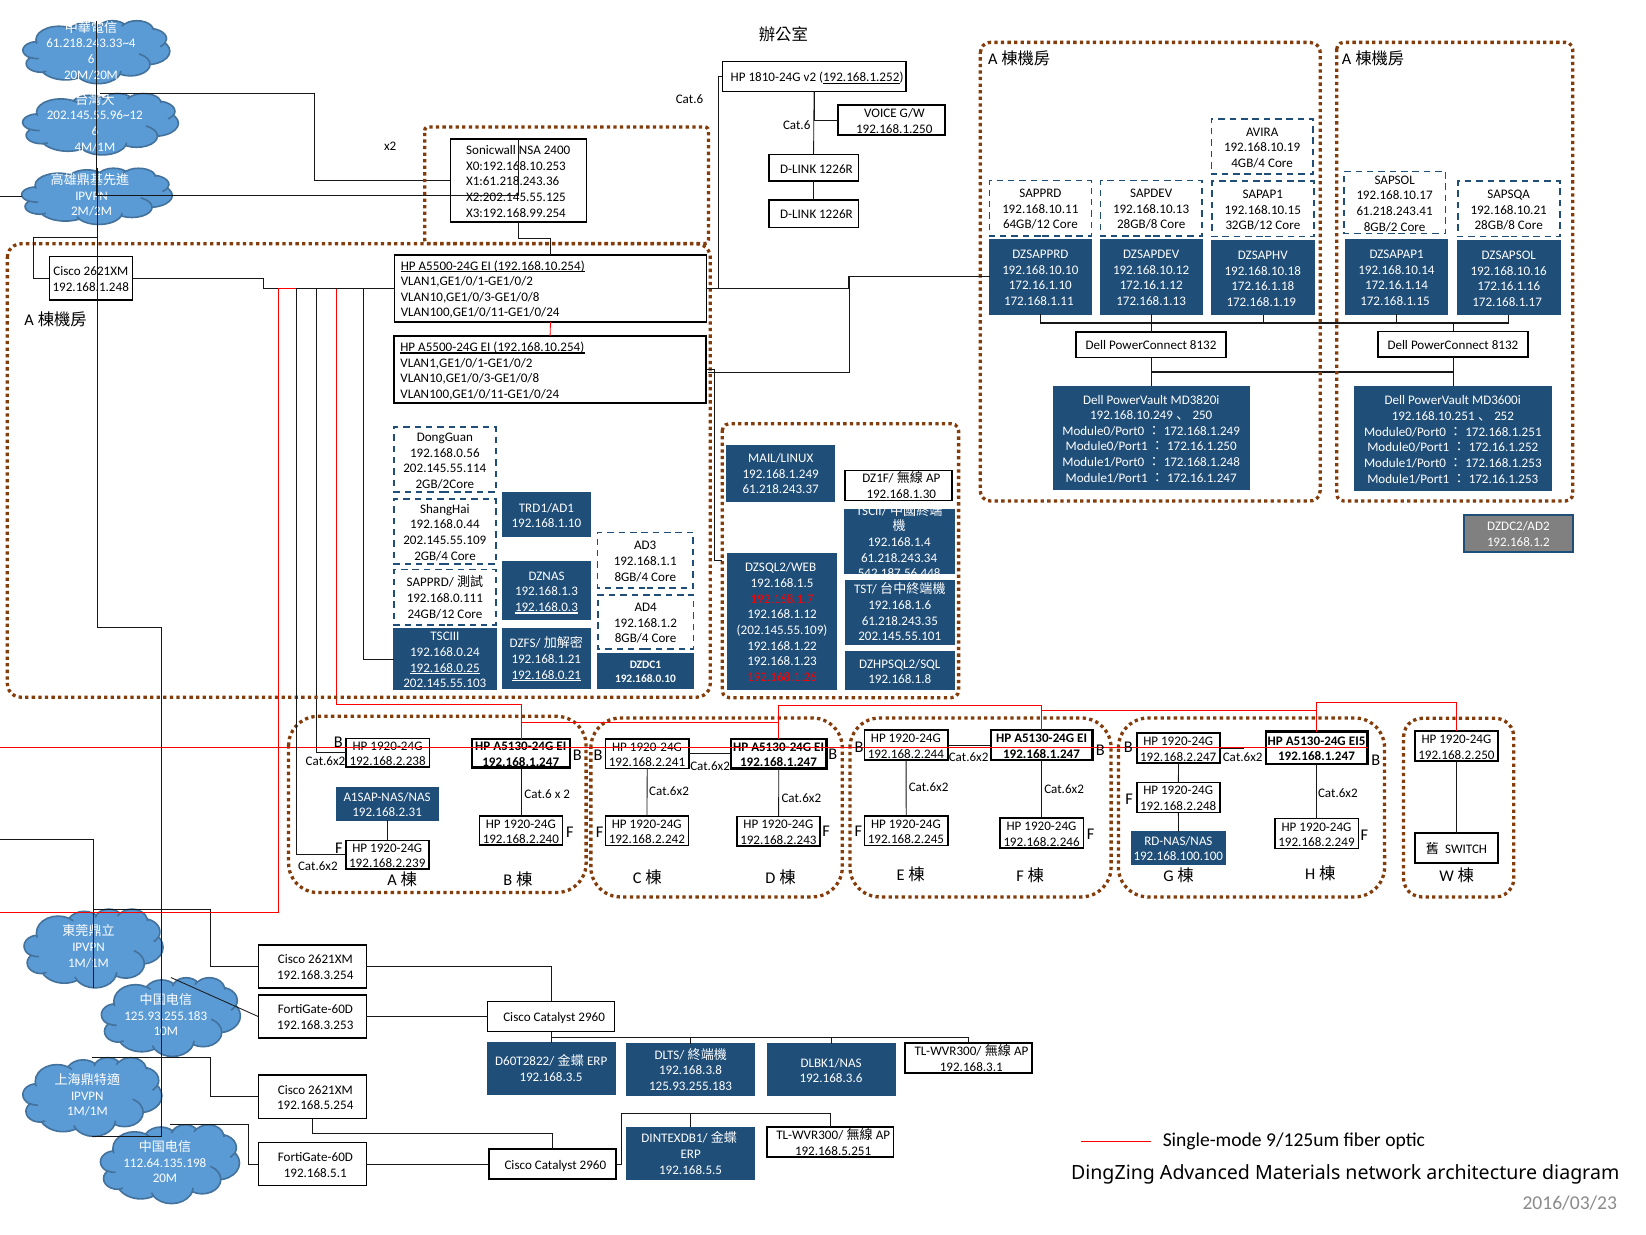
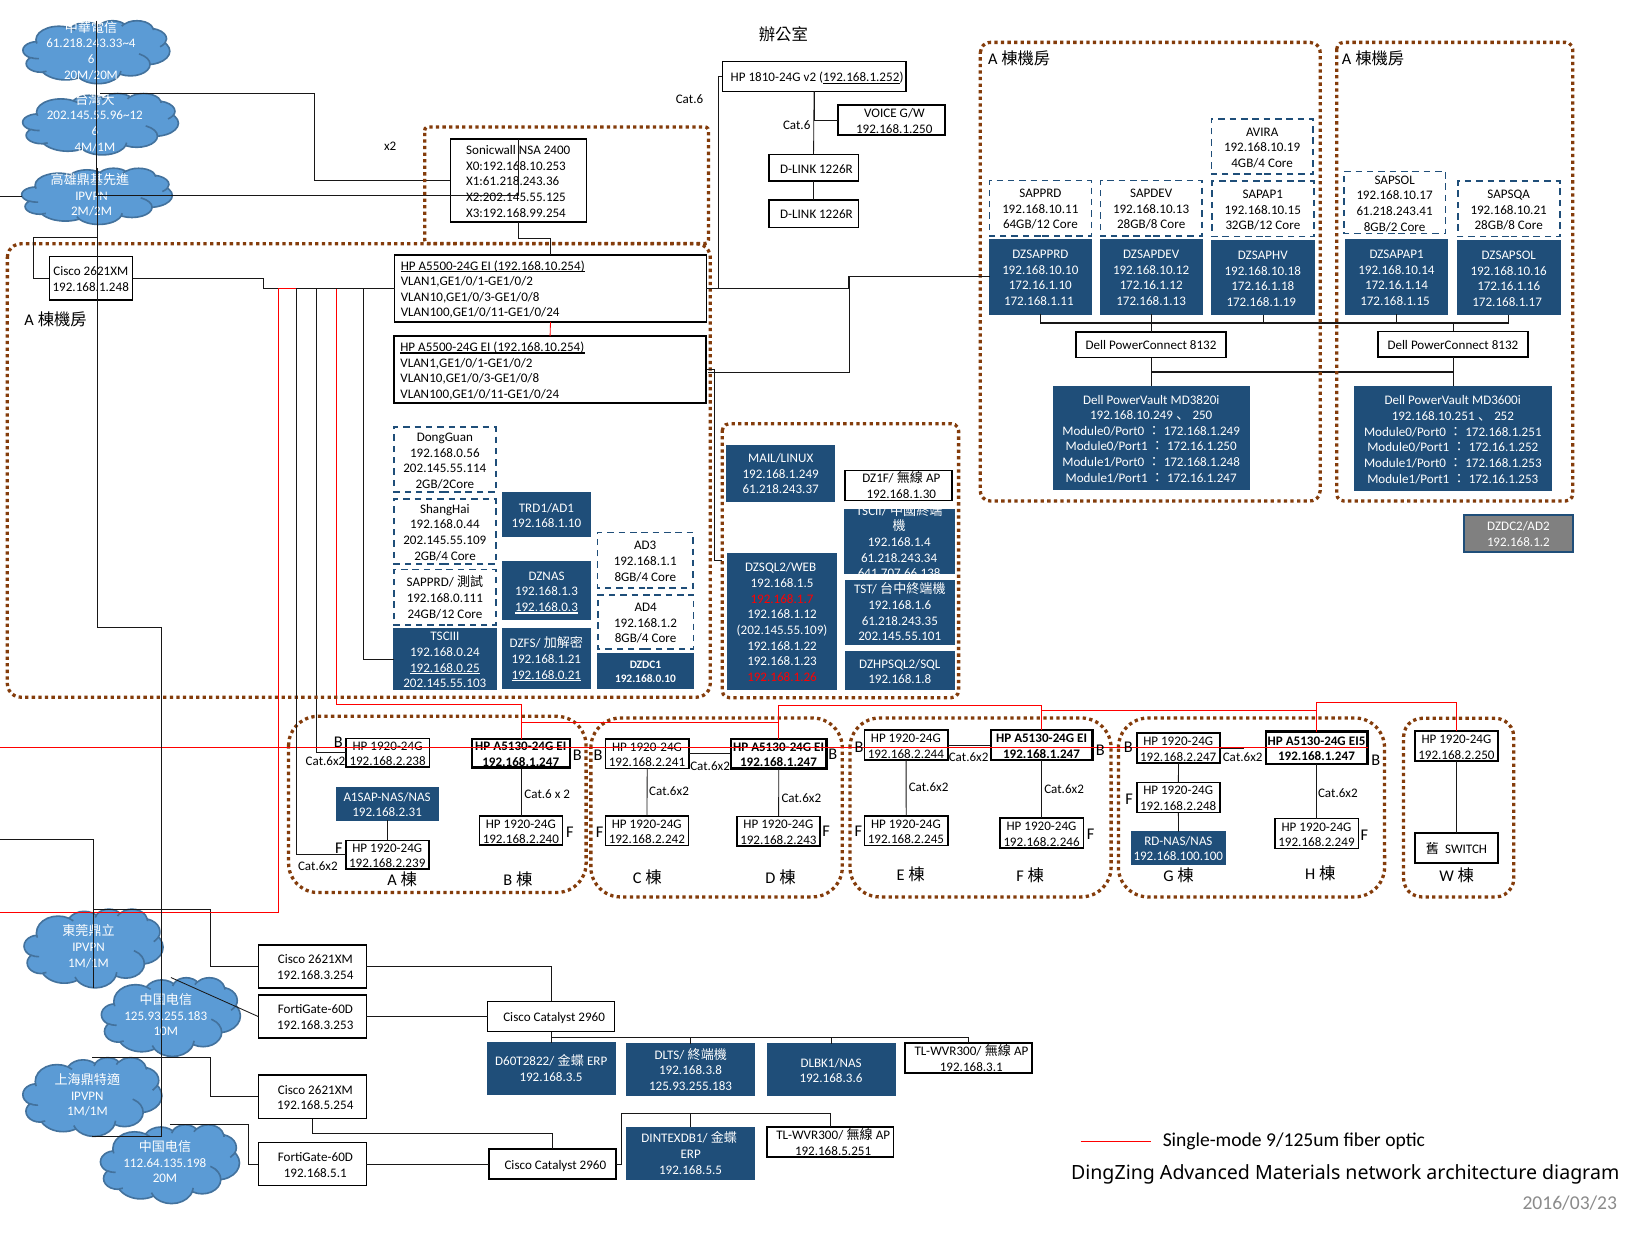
542.187.56.448: 542.187.56.448 -> 641.707.66.138
